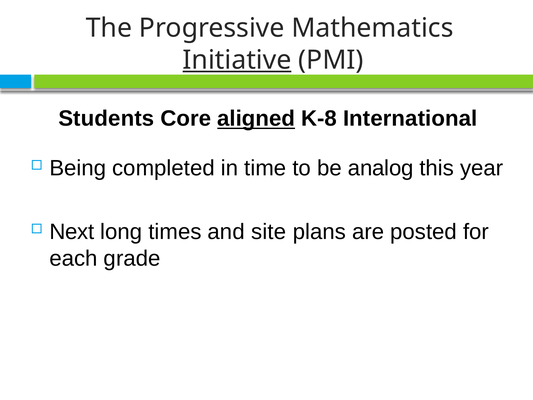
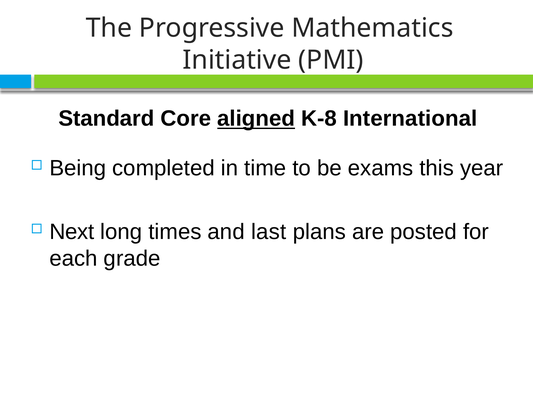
Initiative underline: present -> none
Students: Students -> Standard
analog: analog -> exams
site: site -> last
